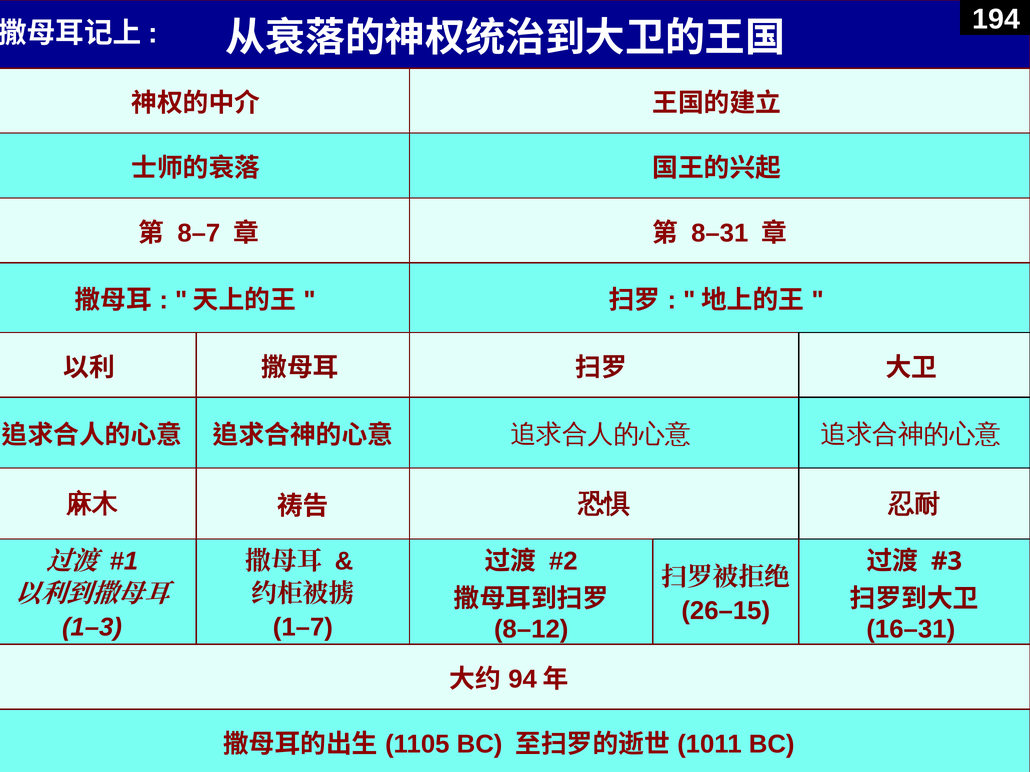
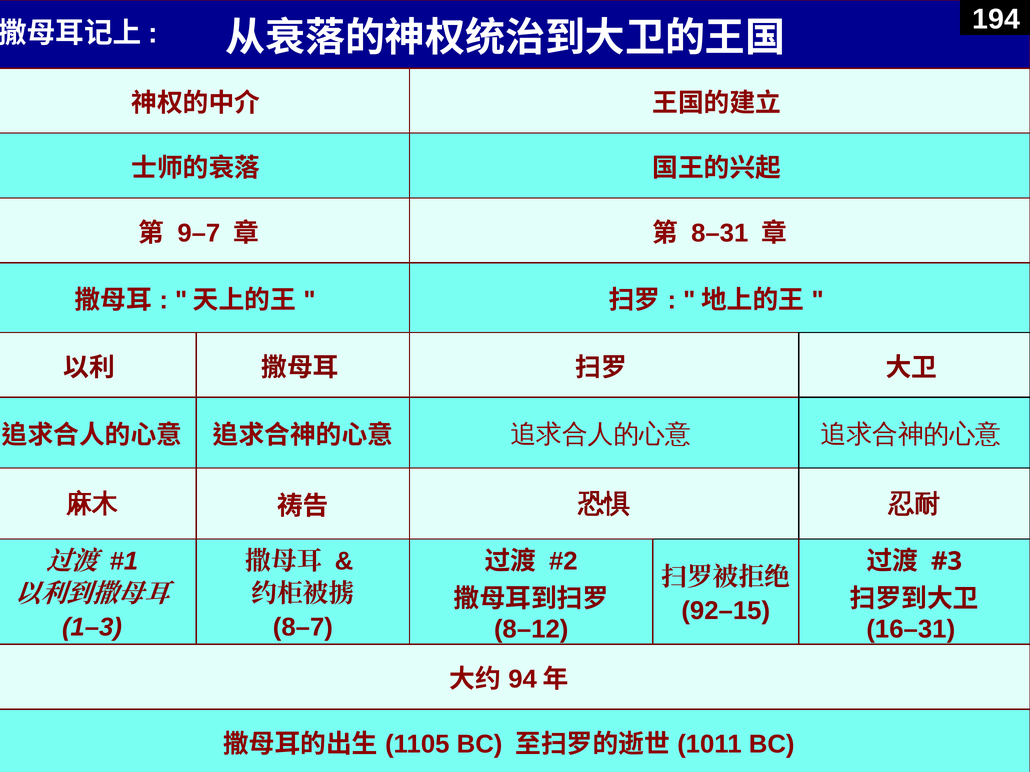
8–7: 8–7 -> 9–7
26–15: 26–15 -> 92–15
1–7: 1–7 -> 8–7
